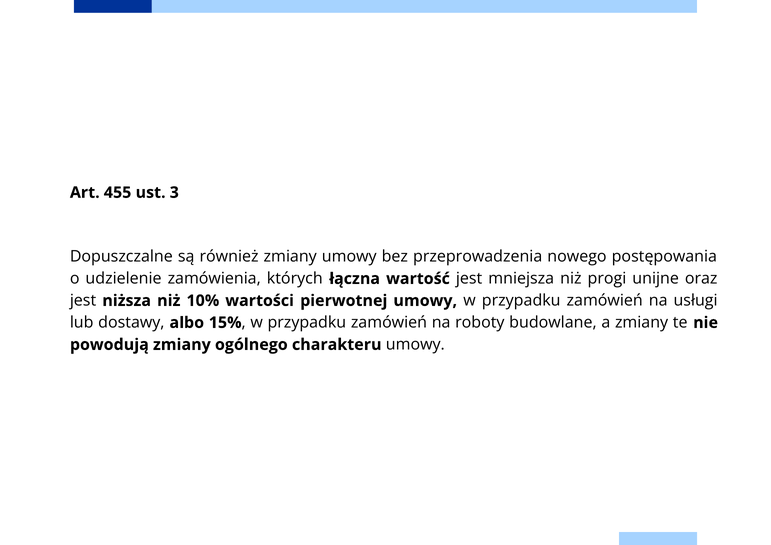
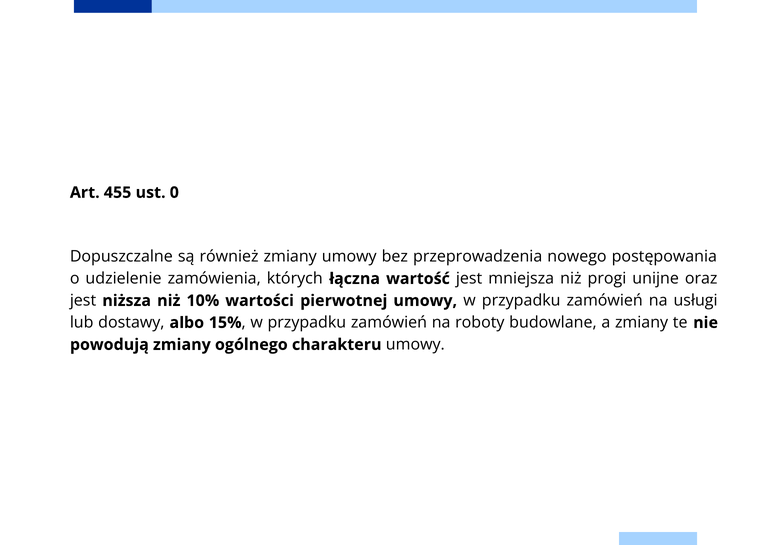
3: 3 -> 0
